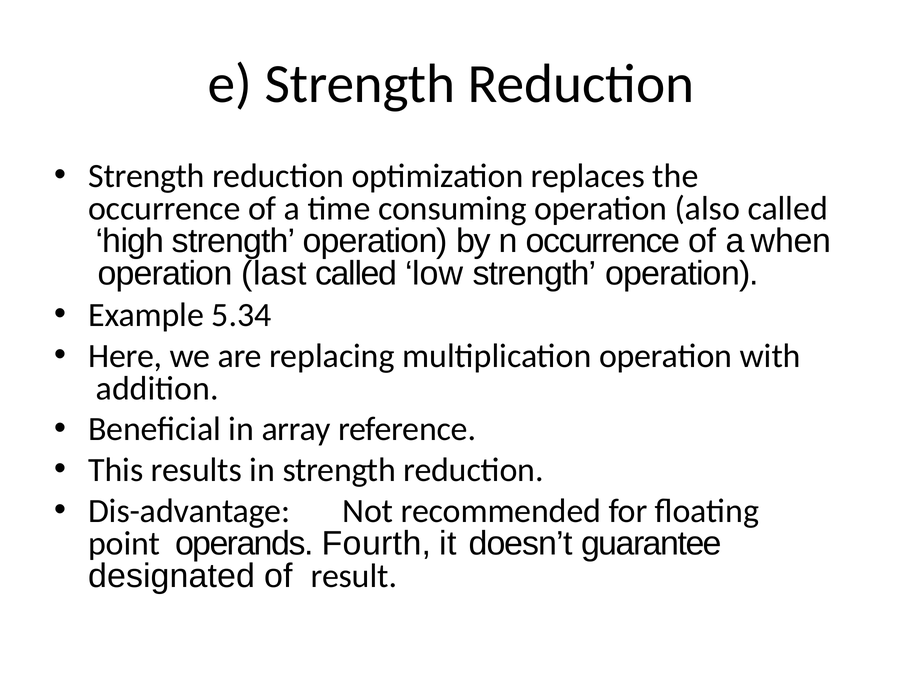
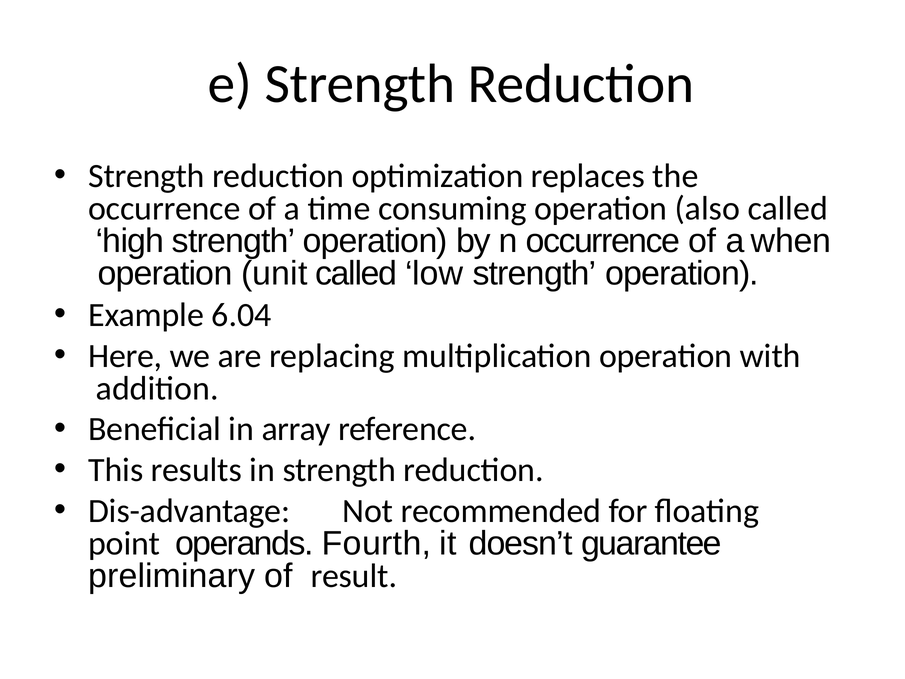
last: last -> unit
5.34: 5.34 -> 6.04
designated: designated -> preliminary
